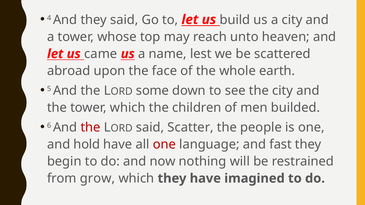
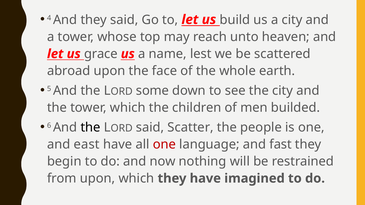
came: came -> grace
the at (90, 127) colour: red -> black
hold: hold -> east
from grow: grow -> upon
